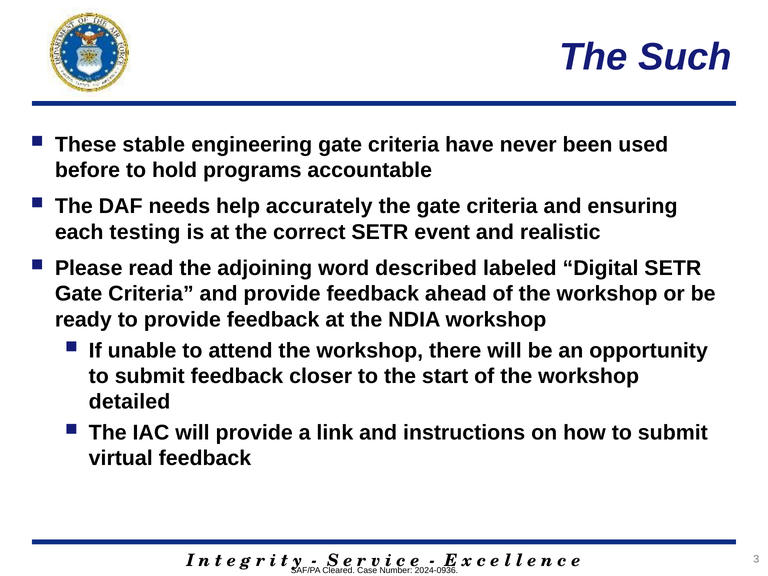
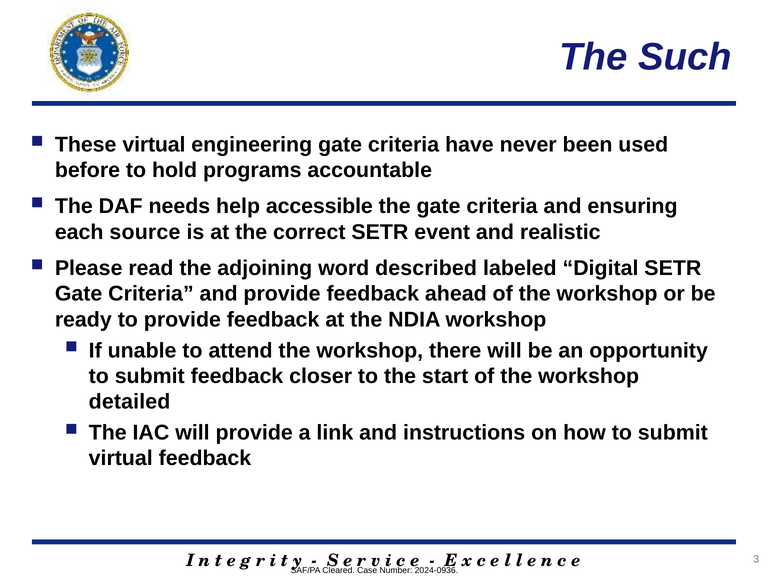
These stable: stable -> virtual
accurately: accurately -> accessible
testing: testing -> source
